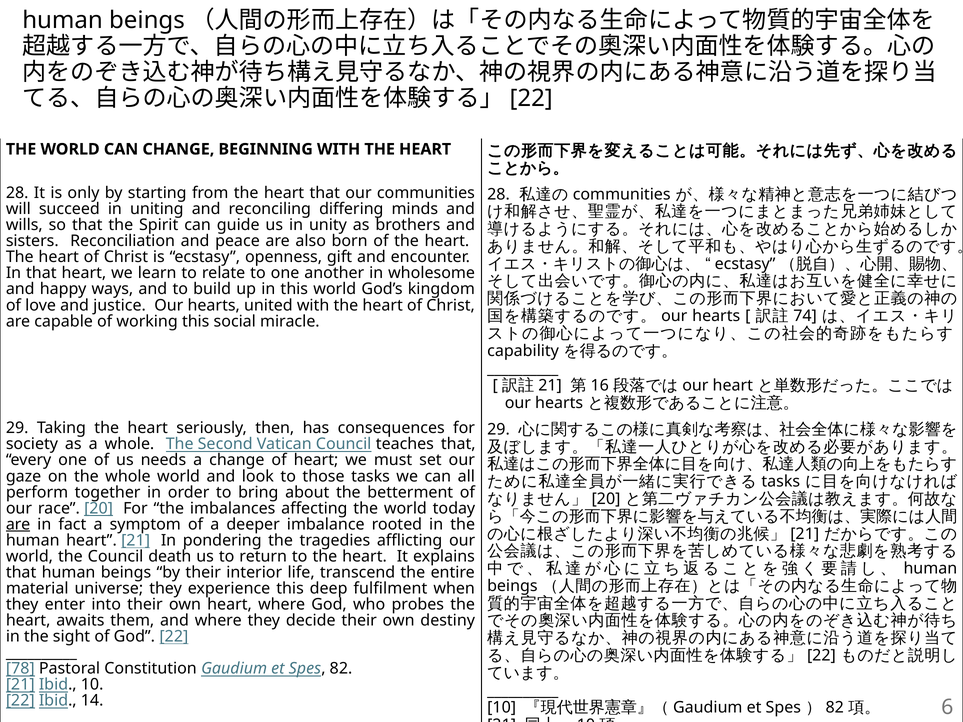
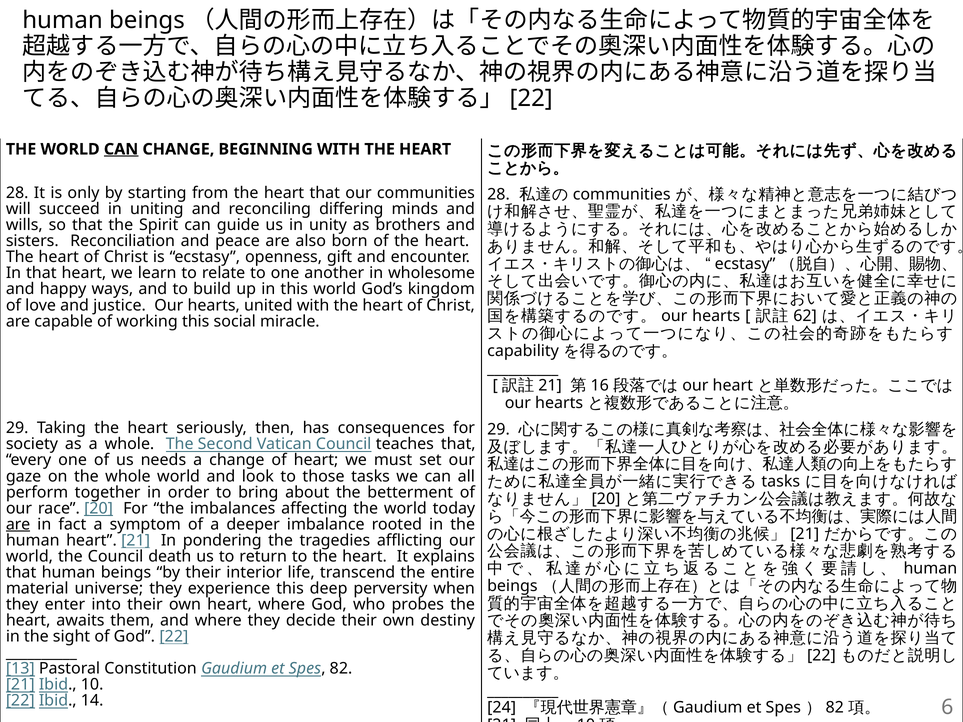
CAN at (121, 149) underline: none -> present
74: 74 -> 62
fulfilment: fulfilment -> perversity
78: 78 -> 13
10 at (502, 708): 10 -> 24
